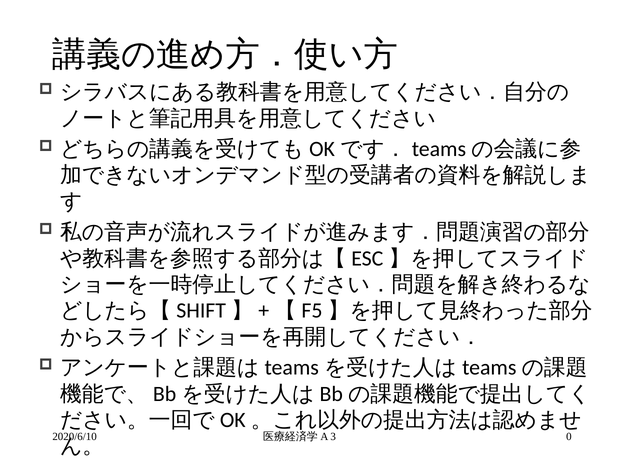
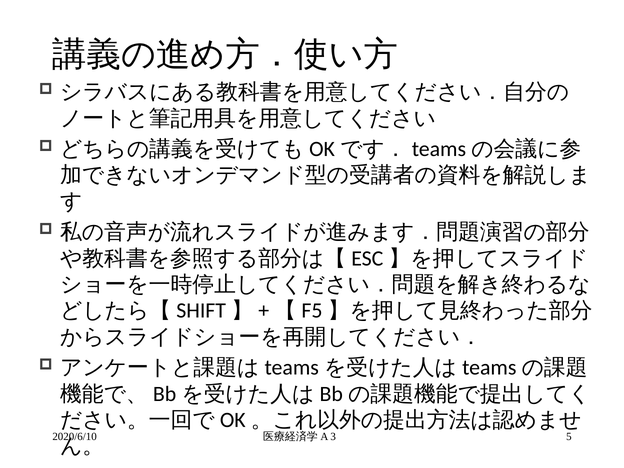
0: 0 -> 5
